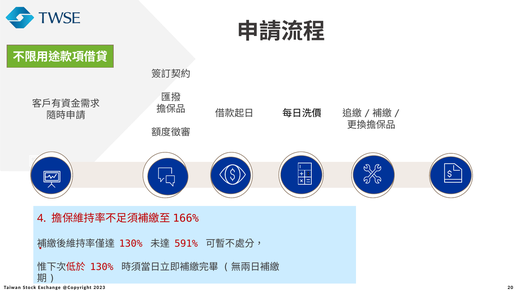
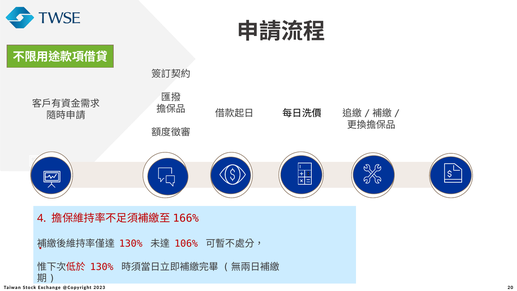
591%: 591% -> 106%
